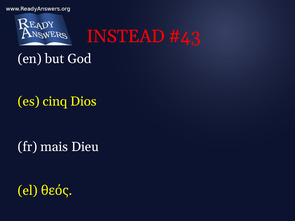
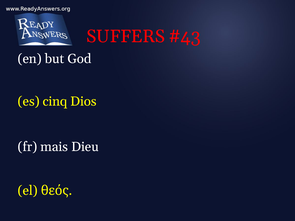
INSTEAD: INSTEAD -> SUFFERS
